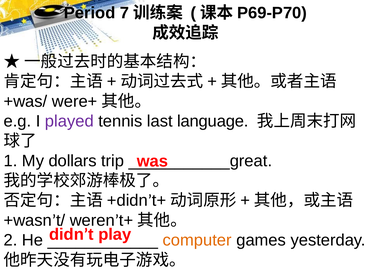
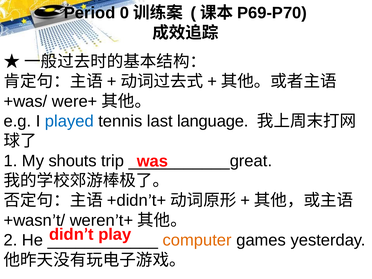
7: 7 -> 0
played colour: purple -> blue
dollars: dollars -> shouts
